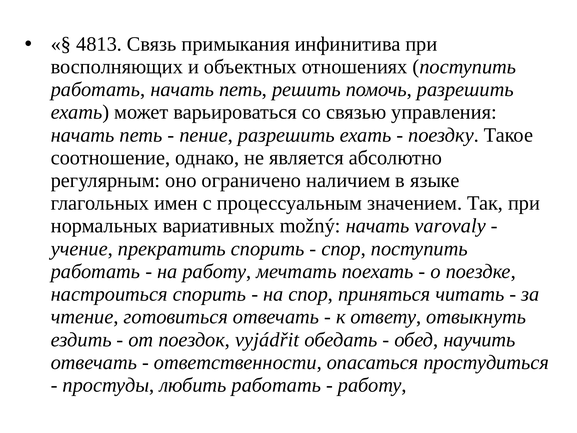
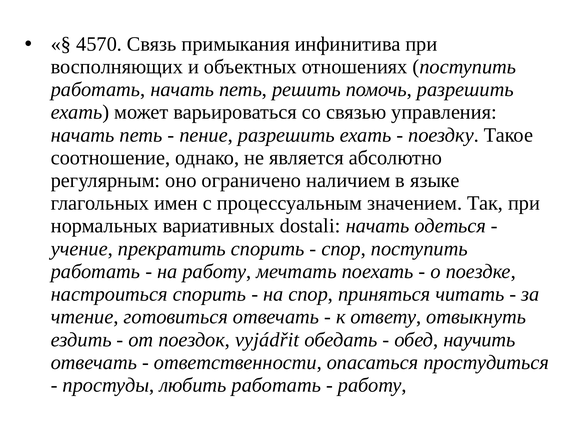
4813: 4813 -> 4570
možný: možný -> dostali
varovaly: varovaly -> одеться
